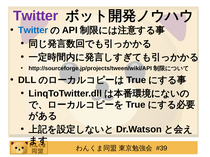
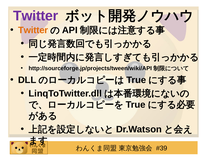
Twitter at (33, 30) colour: blue -> orange
